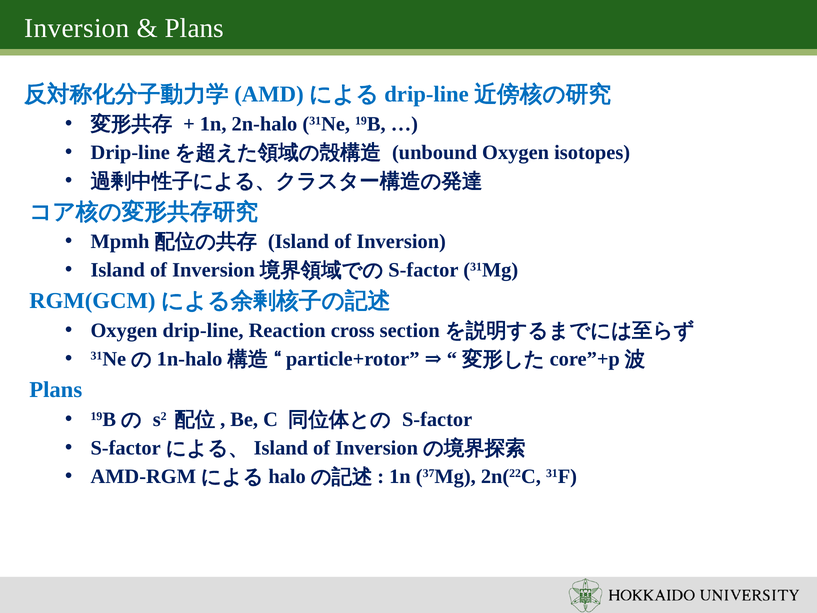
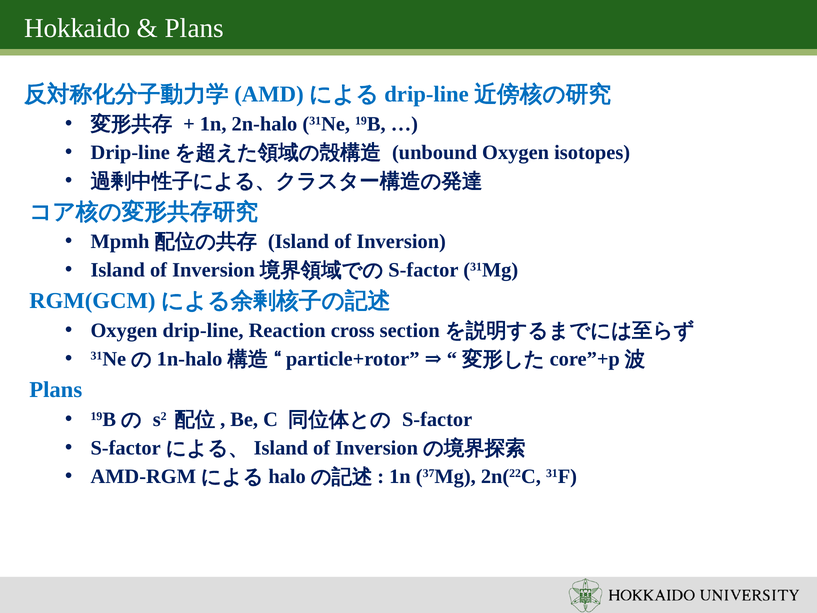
Inversion at (77, 28): Inversion -> Hokkaido
